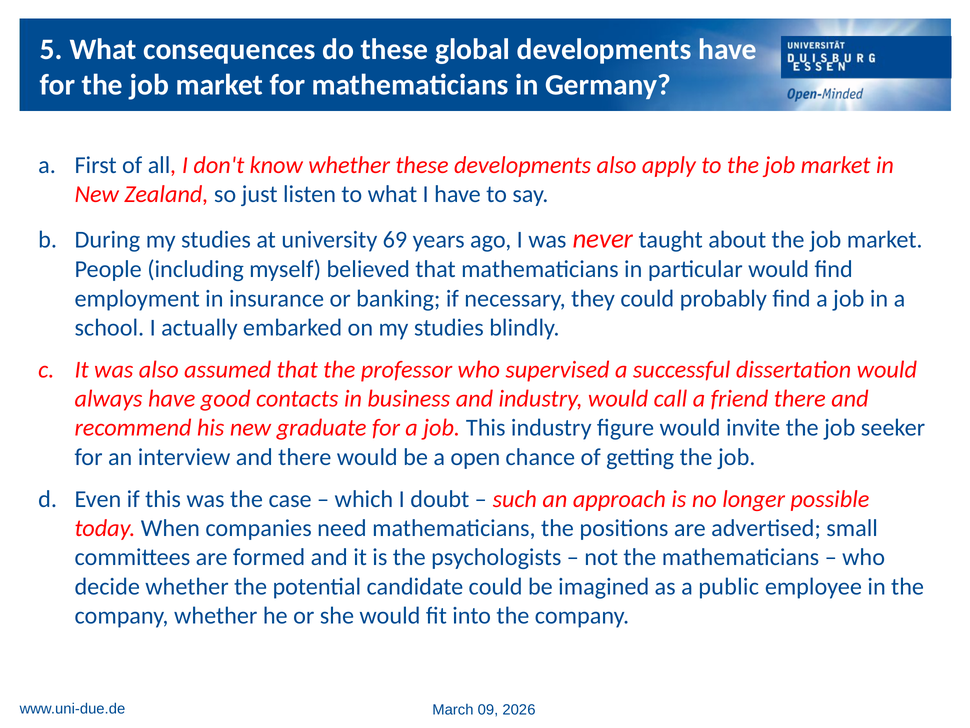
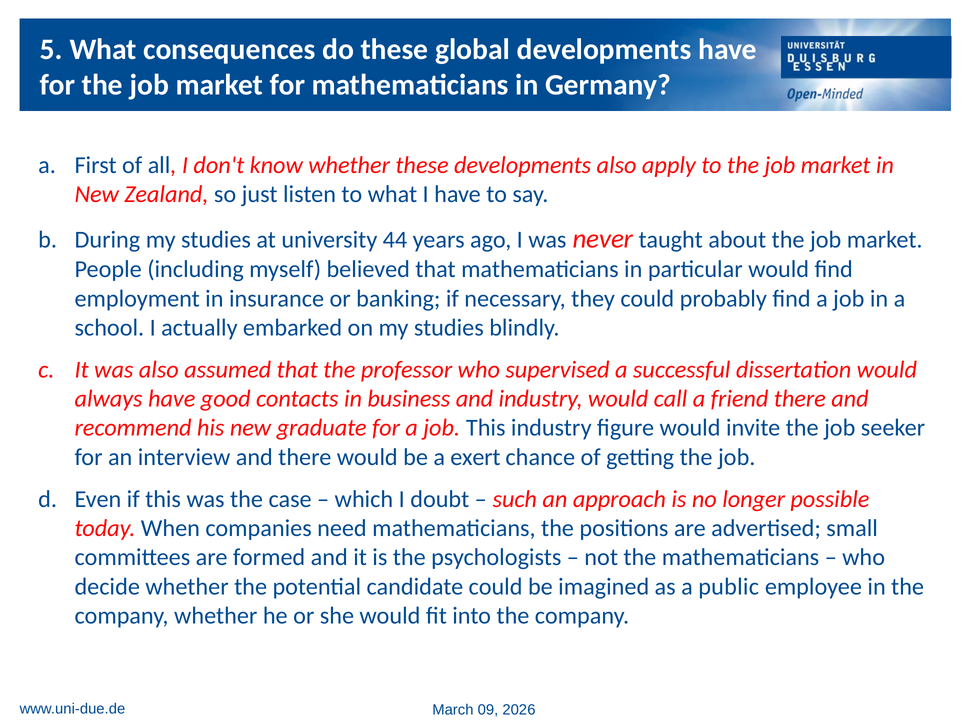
69: 69 -> 44
open: open -> exert
